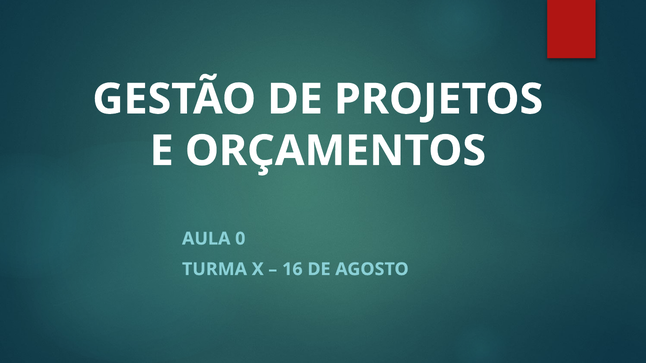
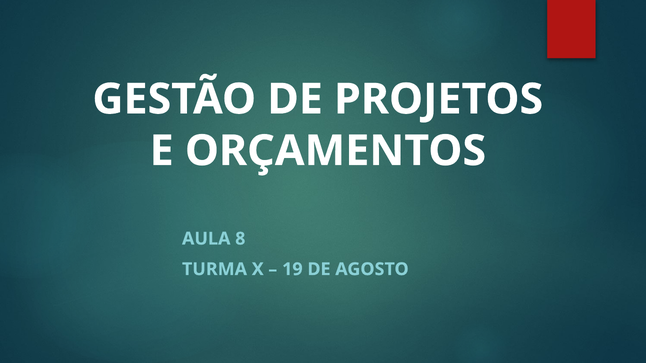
0: 0 -> 8
16: 16 -> 19
